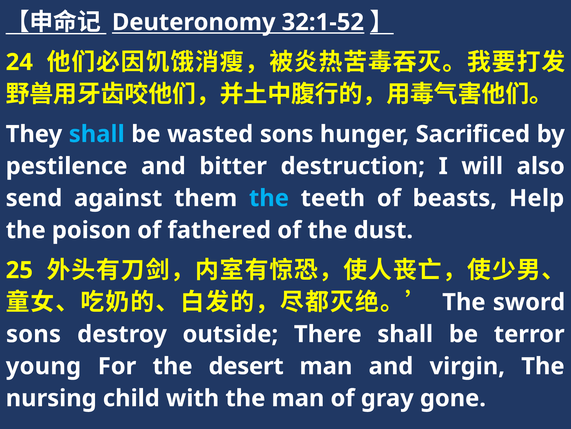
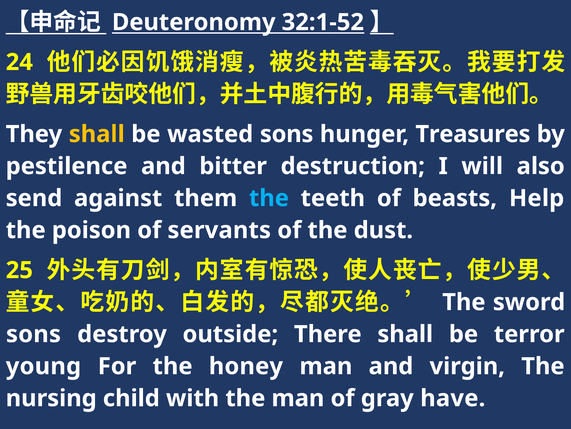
shall at (97, 134) colour: light blue -> yellow
Sacrificed: Sacrificed -> Treasures
fathered: fathered -> servants
desert: desert -> honey
gone: gone -> have
